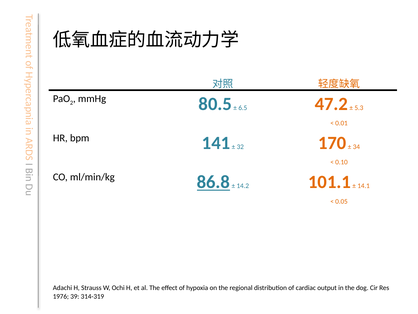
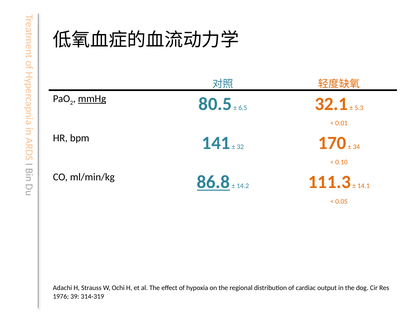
mmHg underline: none -> present
47.2: 47.2 -> 32.1
101.1: 101.1 -> 111.3
